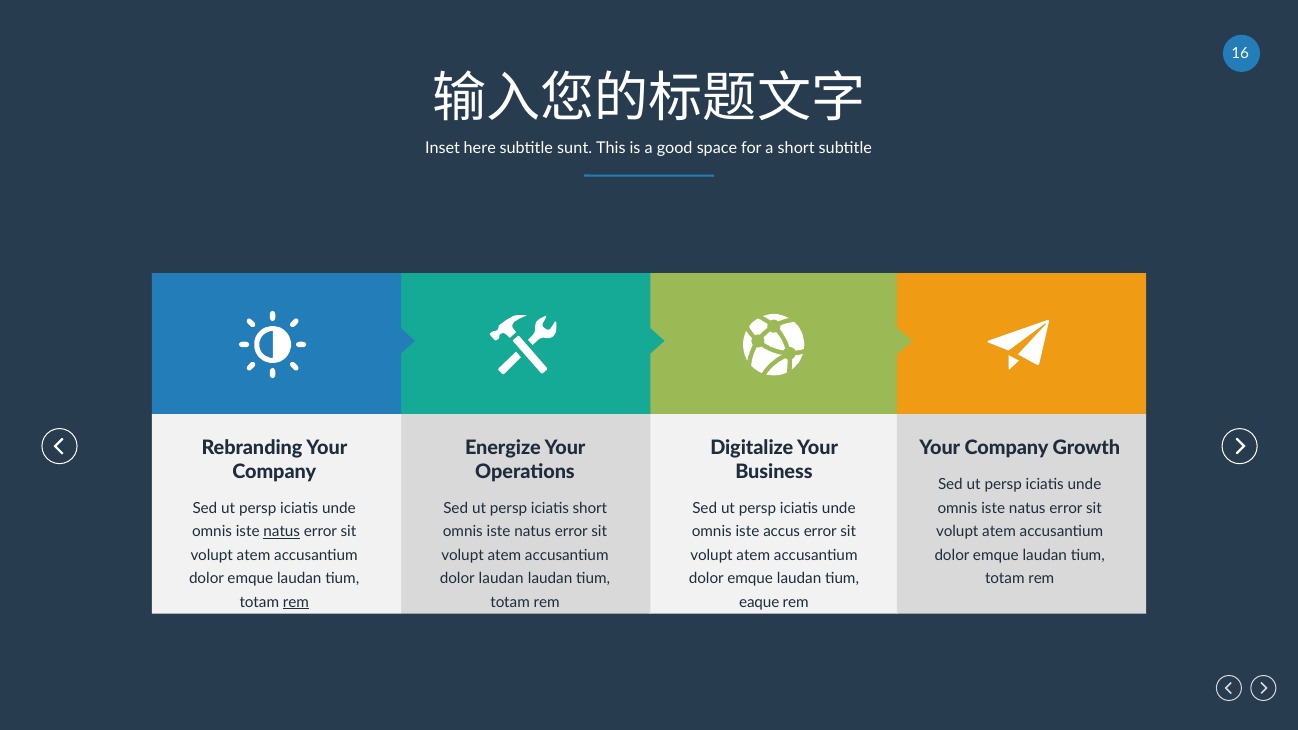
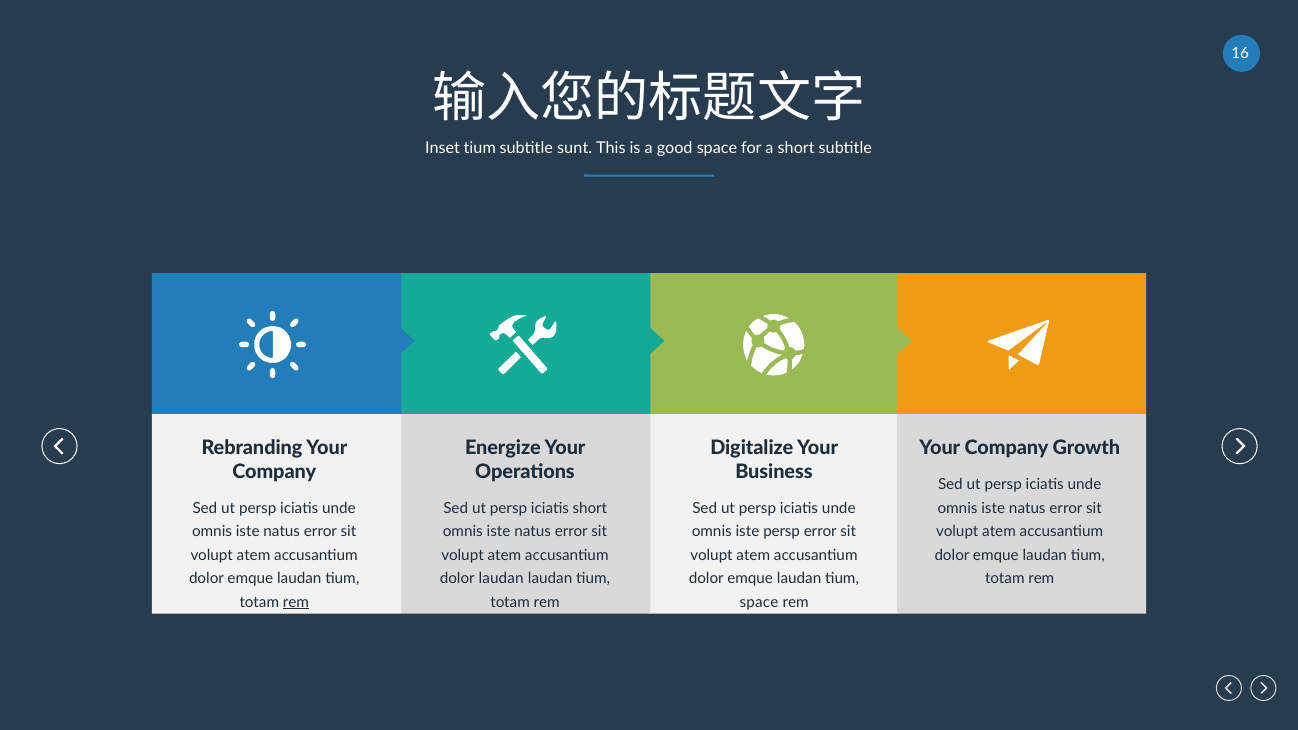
Inset here: here -> tium
natus at (282, 532) underline: present -> none
iste accus: accus -> persp
eaque at (759, 602): eaque -> space
